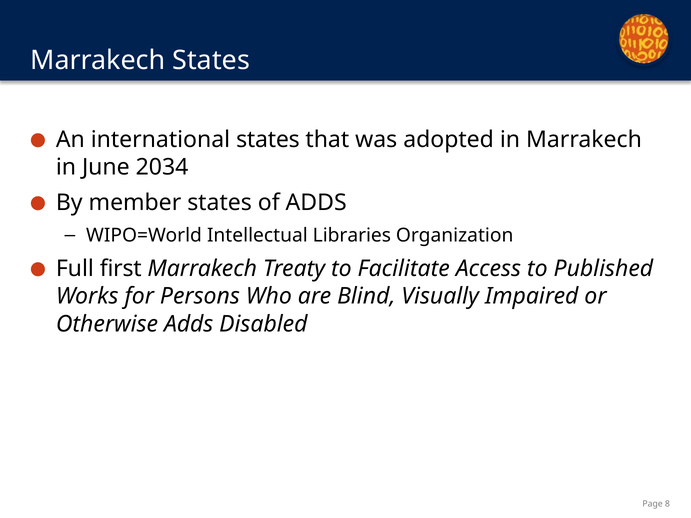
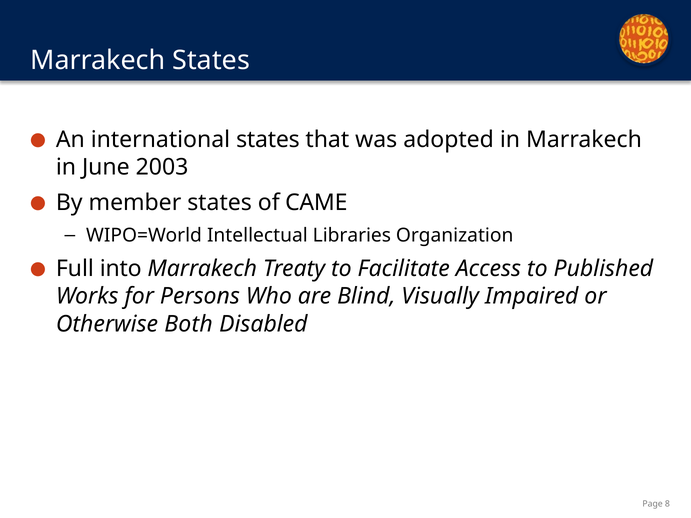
2034: 2034 -> 2003
of ADDS: ADDS -> CAME
first: first -> into
Otherwise Adds: Adds -> Both
